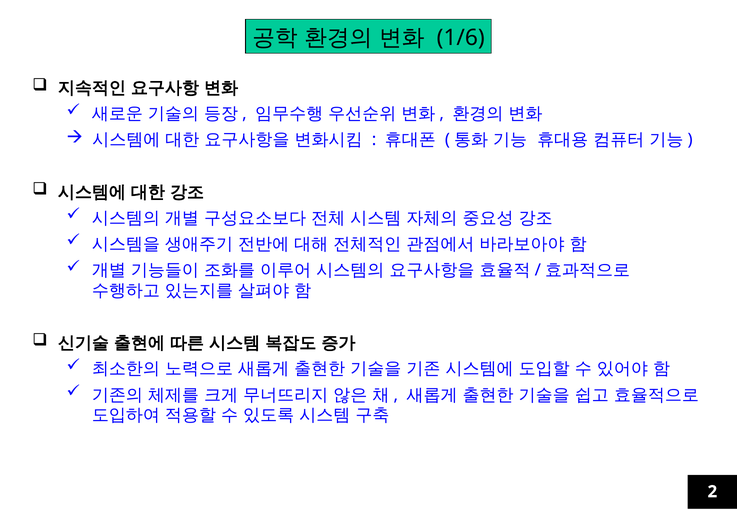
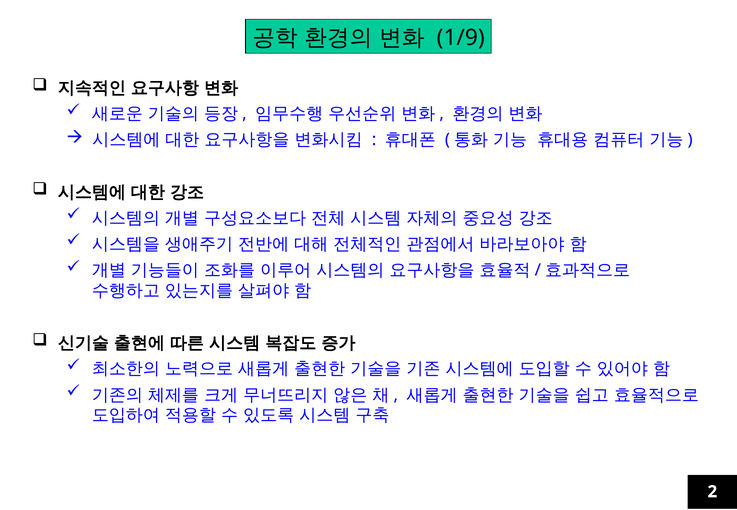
1/6: 1/6 -> 1/9
